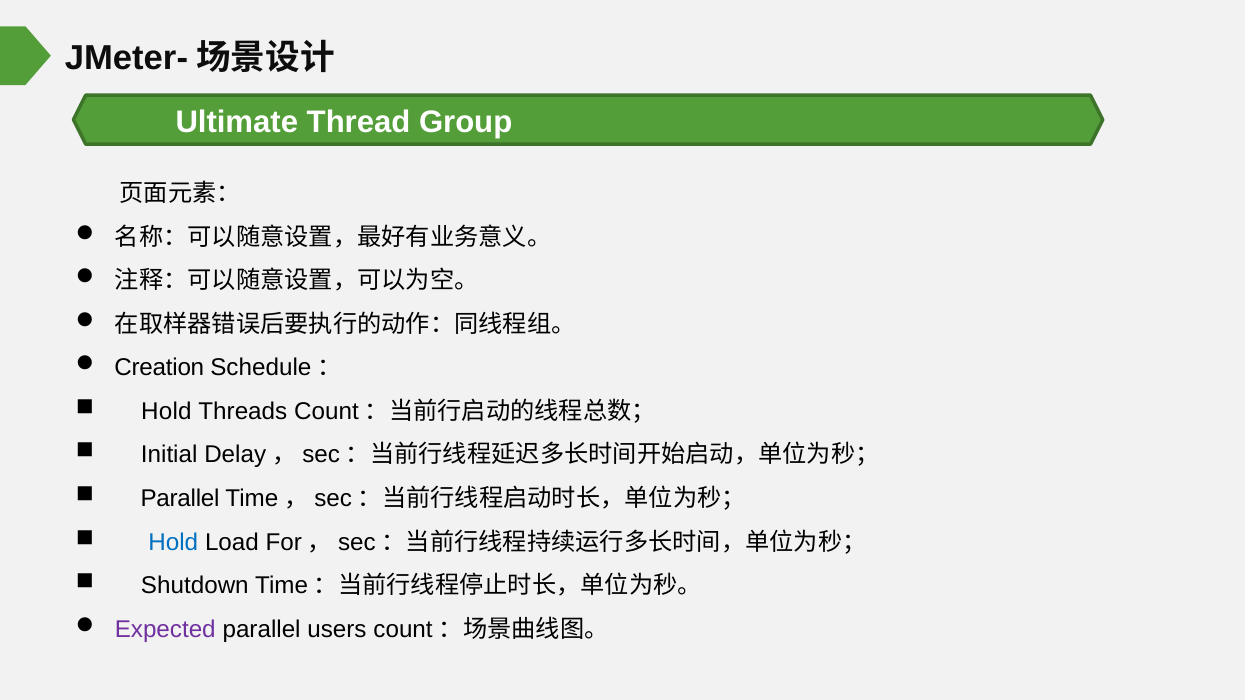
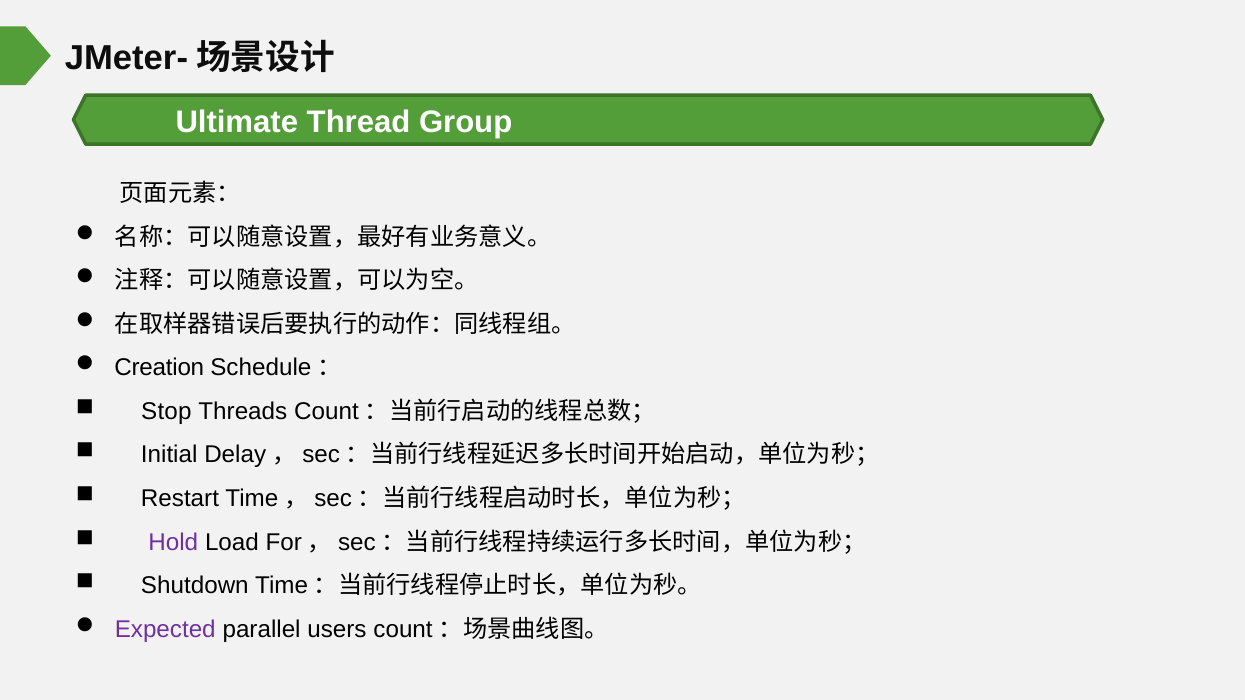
Hold at (166, 412): Hold -> Stop
Parallel at (180, 499): Parallel -> Restart
Hold at (173, 542) colour: blue -> purple
